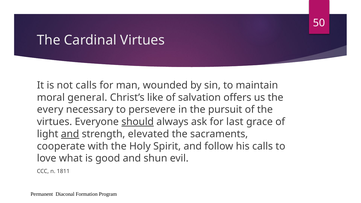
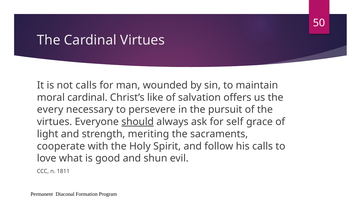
moral general: general -> cardinal
last: last -> self
and at (70, 134) underline: present -> none
elevated: elevated -> meriting
